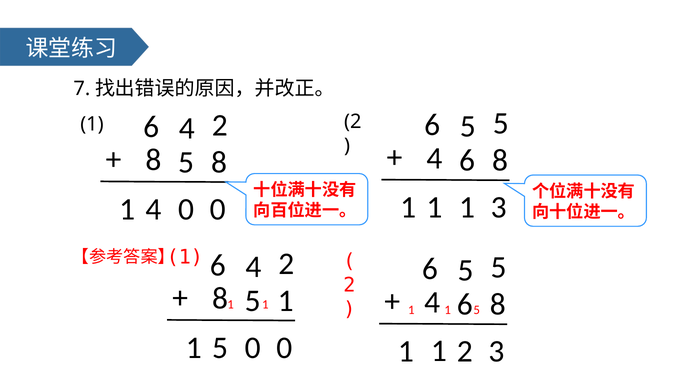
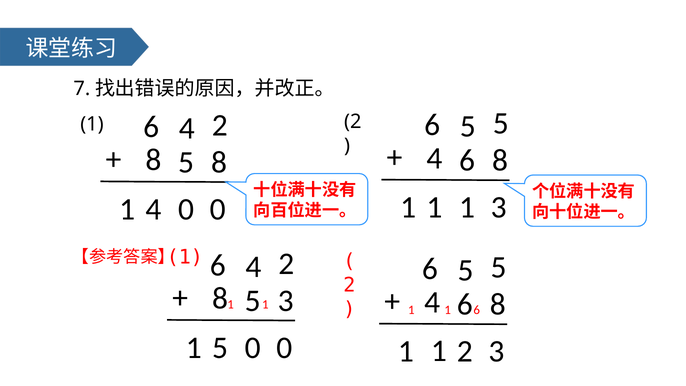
1 at (286, 301): 1 -> 3
5 at (477, 310): 5 -> 6
